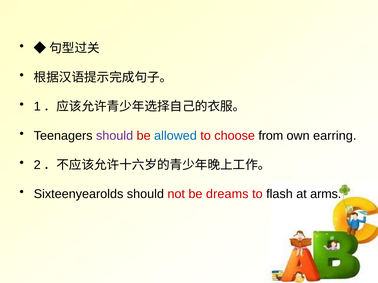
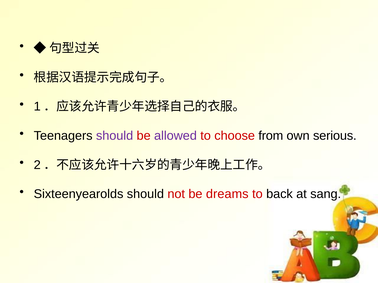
allowed colour: blue -> purple
earring: earring -> serious
flash: flash -> back
arms: arms -> sang
